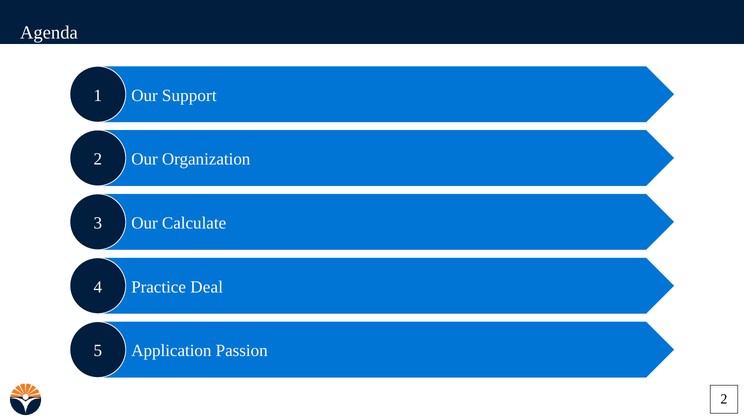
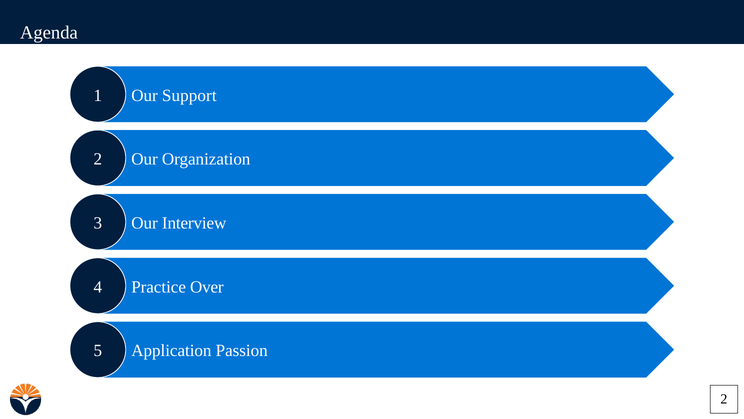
Calculate: Calculate -> Interview
Deal: Deal -> Over
